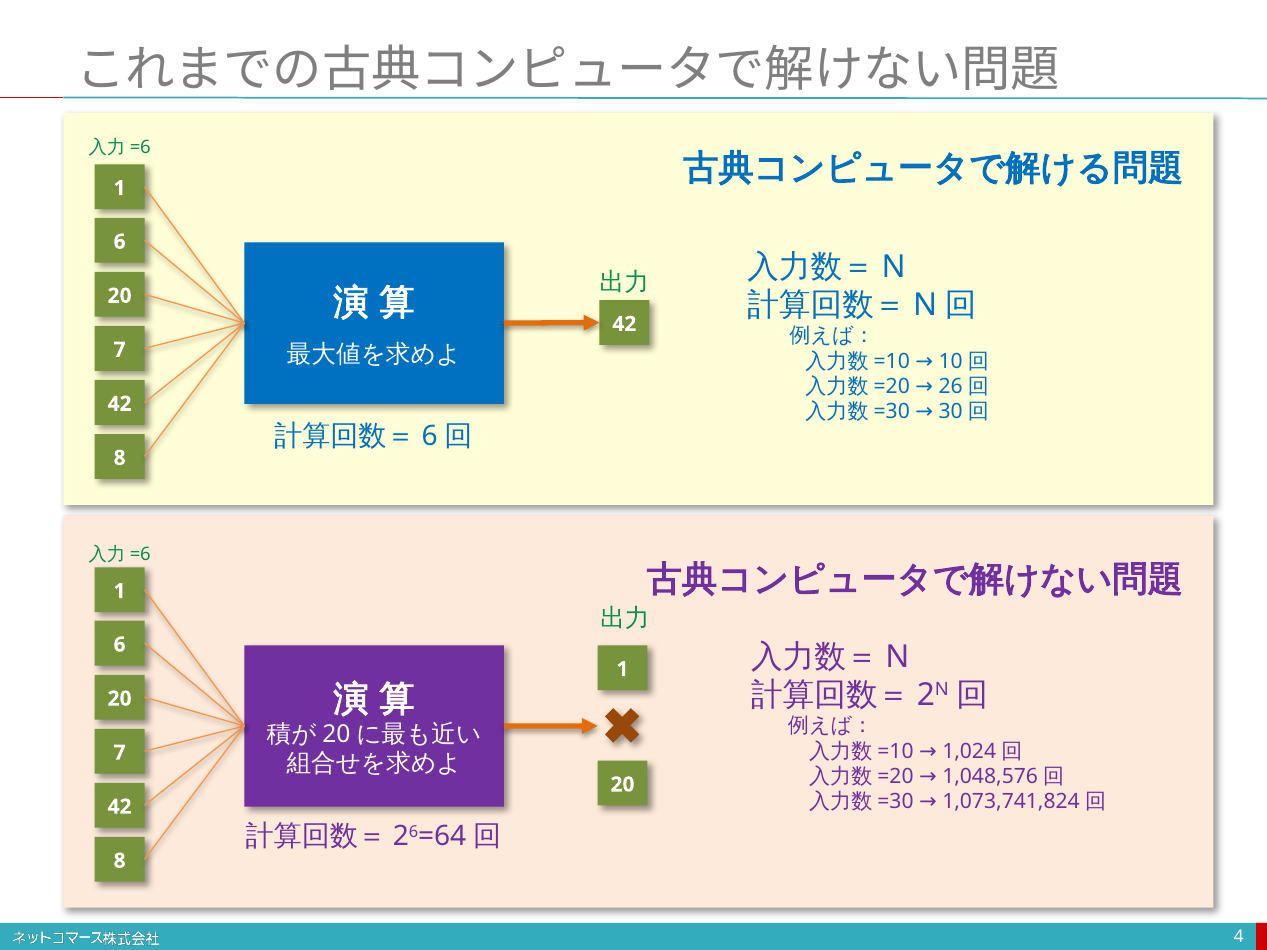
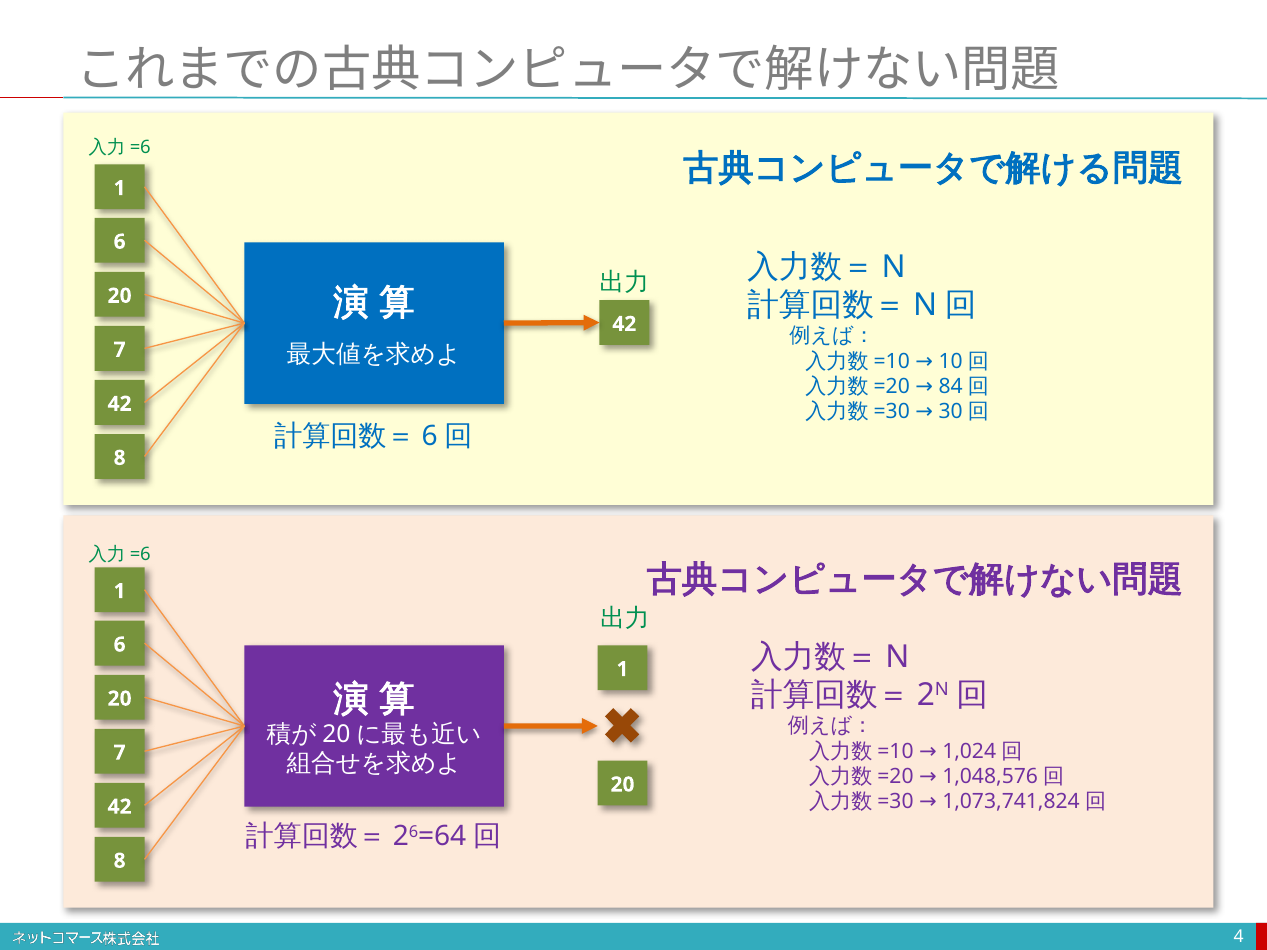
26: 26 -> 84
